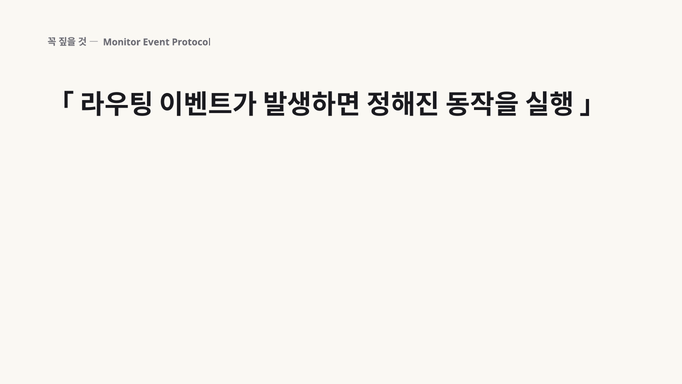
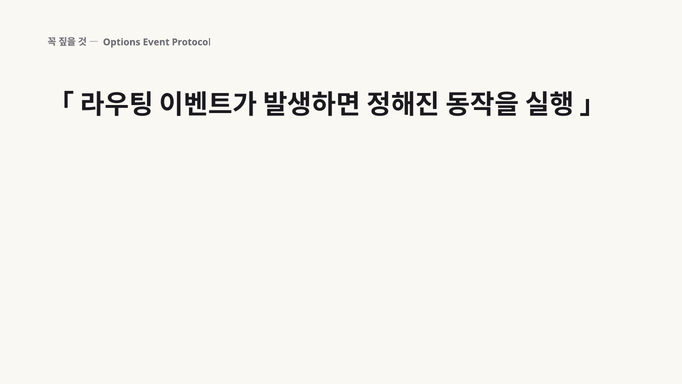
Monitor: Monitor -> Options
